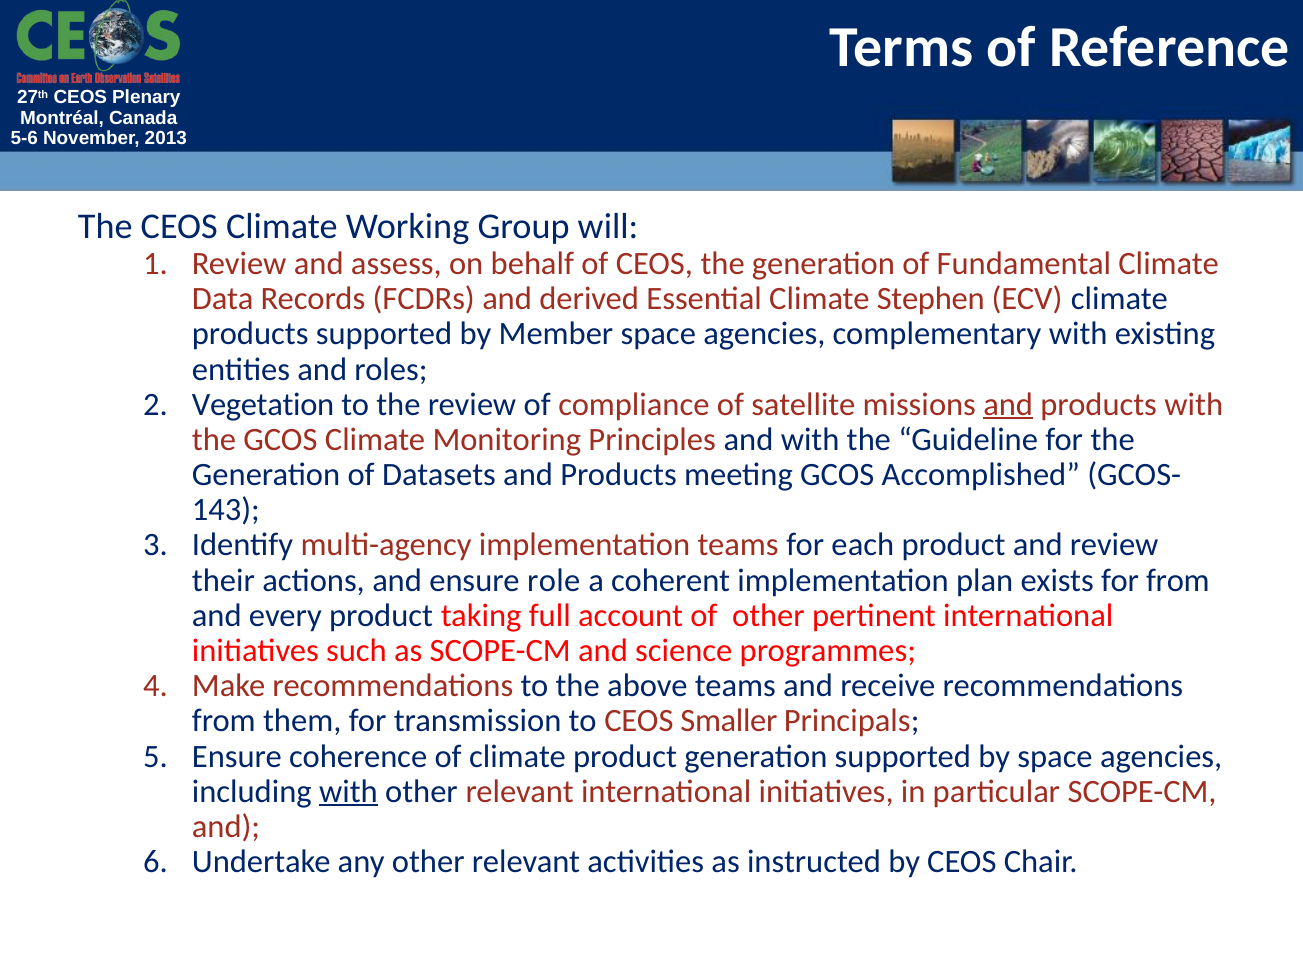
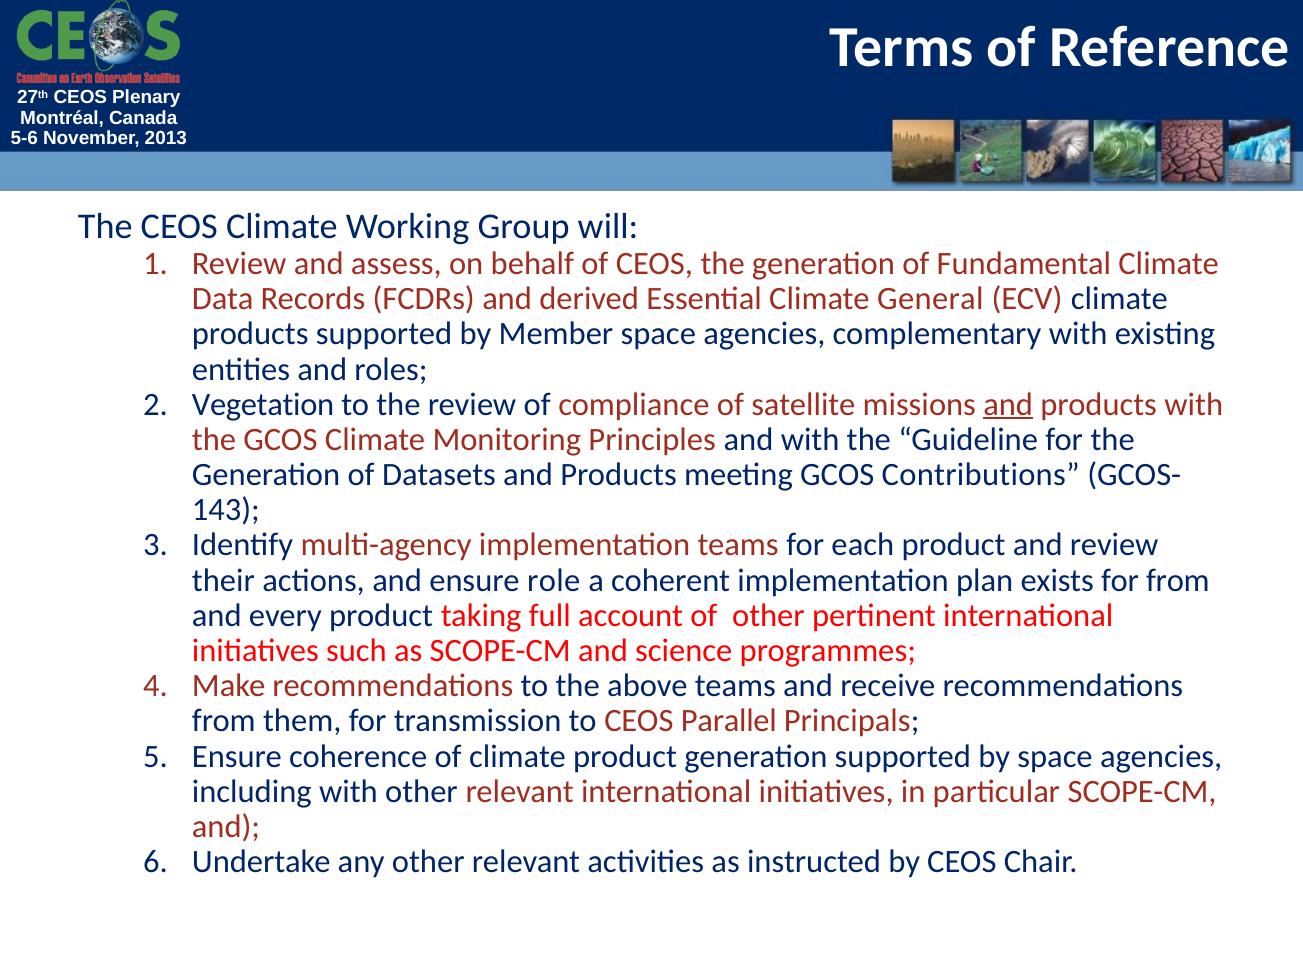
Stephen: Stephen -> General
Accomplished: Accomplished -> Contributions
Smaller: Smaller -> Parallel
with at (348, 792) underline: present -> none
